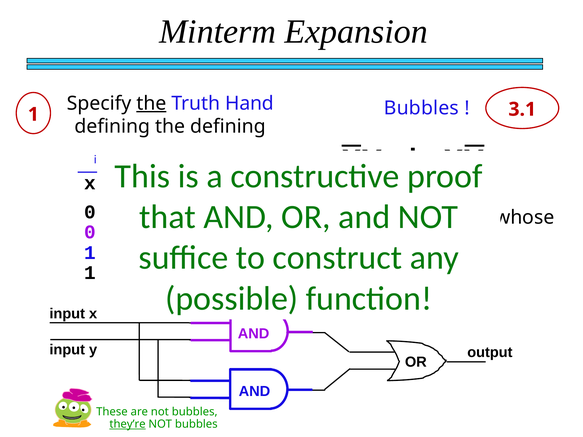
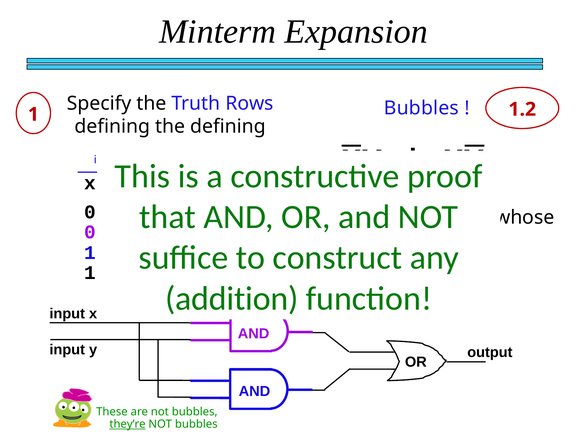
the at (151, 103) underline: present -> none
Hand: Hand -> Rows
3.1: 3.1 -> 1.2
possible: possible -> addition
